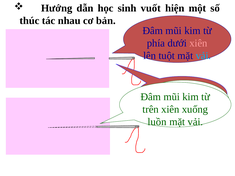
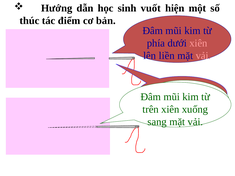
nhau: nhau -> điểm
tuột: tuột -> liền
vải at (203, 56) colour: light blue -> pink
luồn: luồn -> sang
